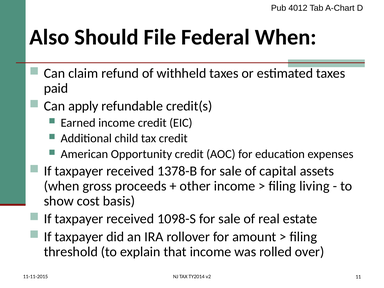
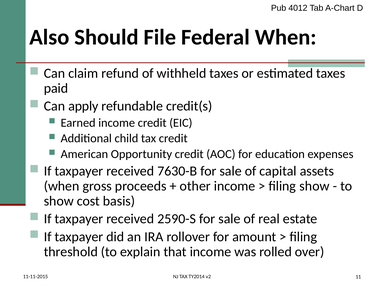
1378-B: 1378-B -> 7630-B
filing living: living -> show
1098-S: 1098-S -> 2590-S
